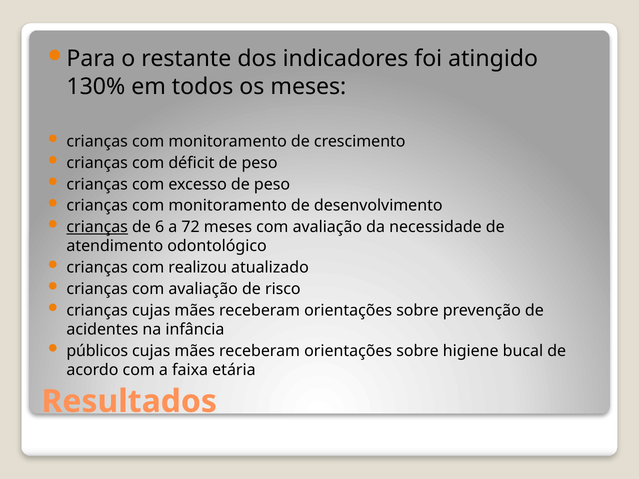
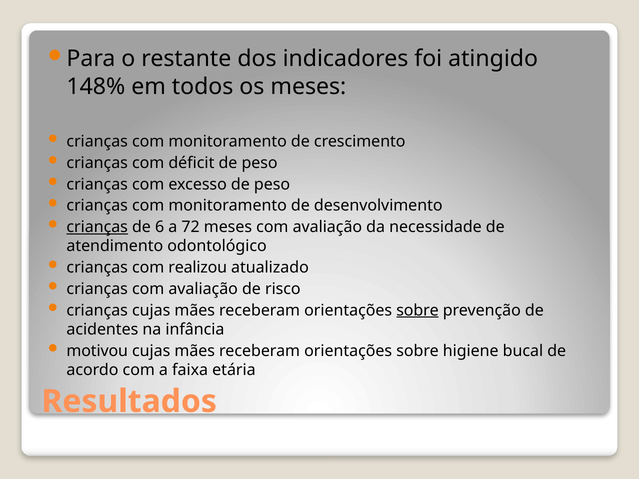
130%: 130% -> 148%
sobre at (418, 310) underline: none -> present
públicos: públicos -> motivou
